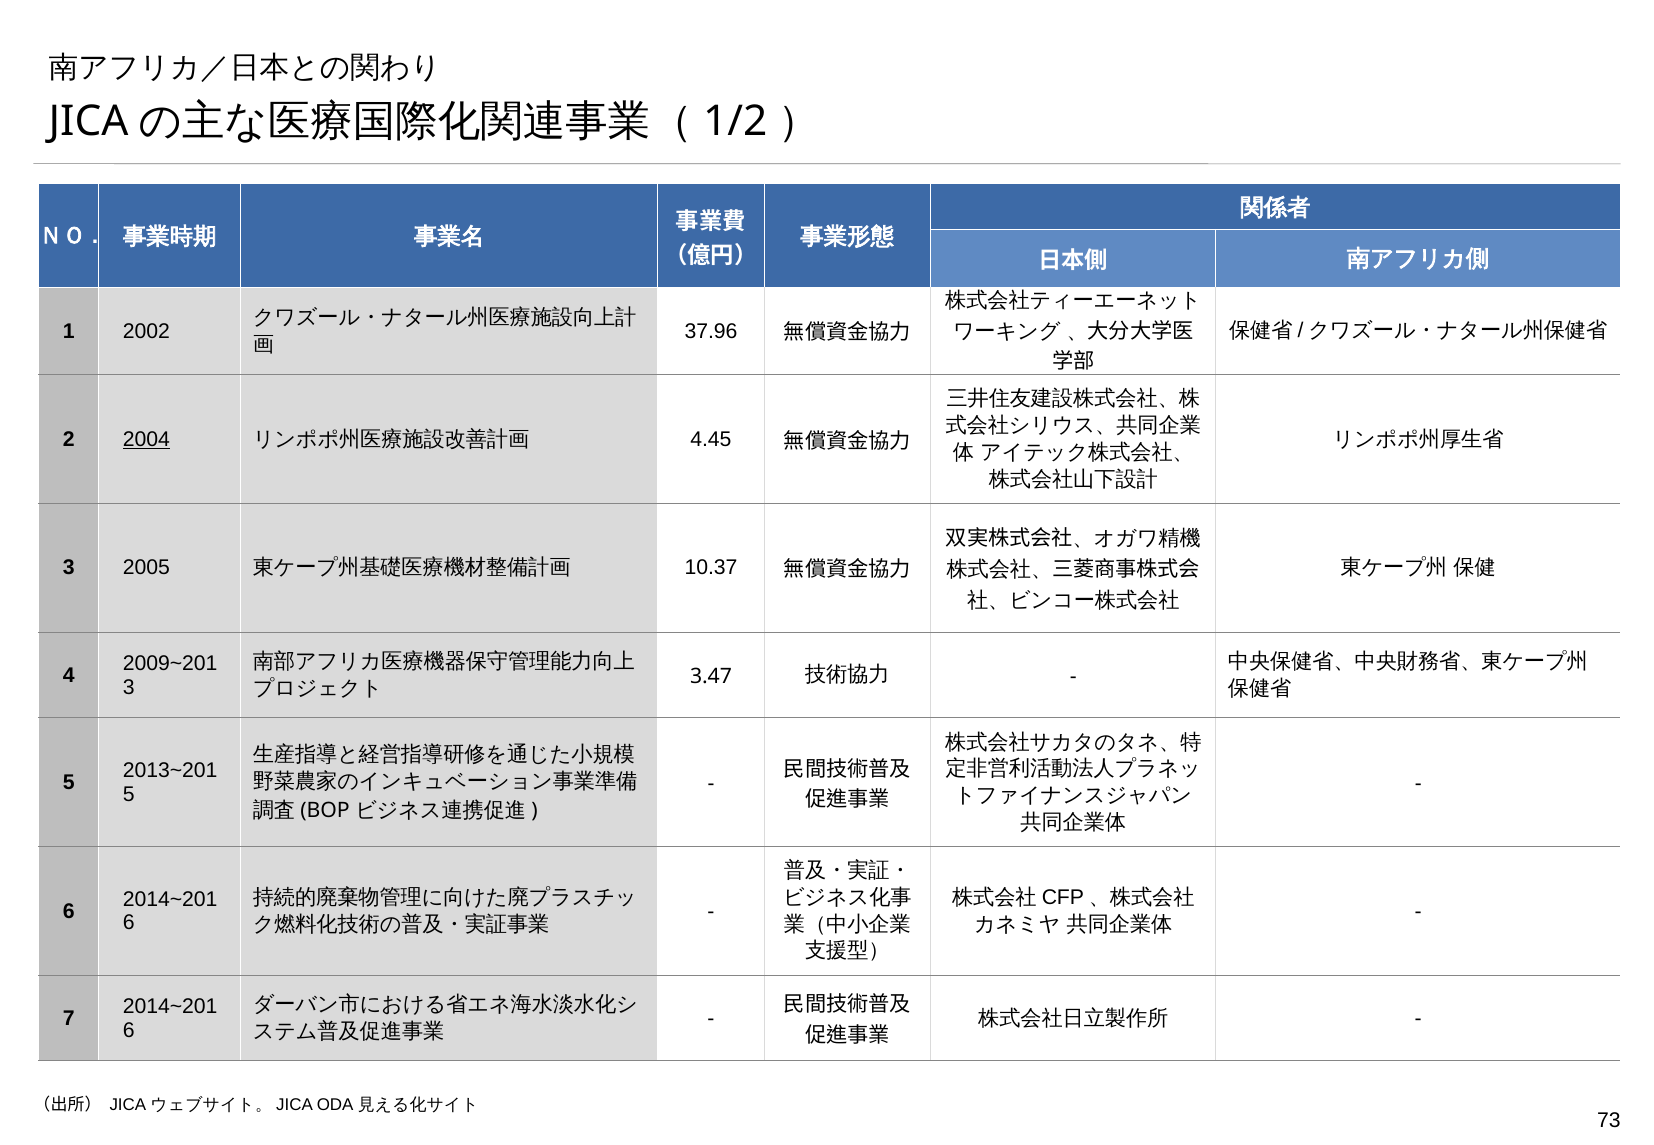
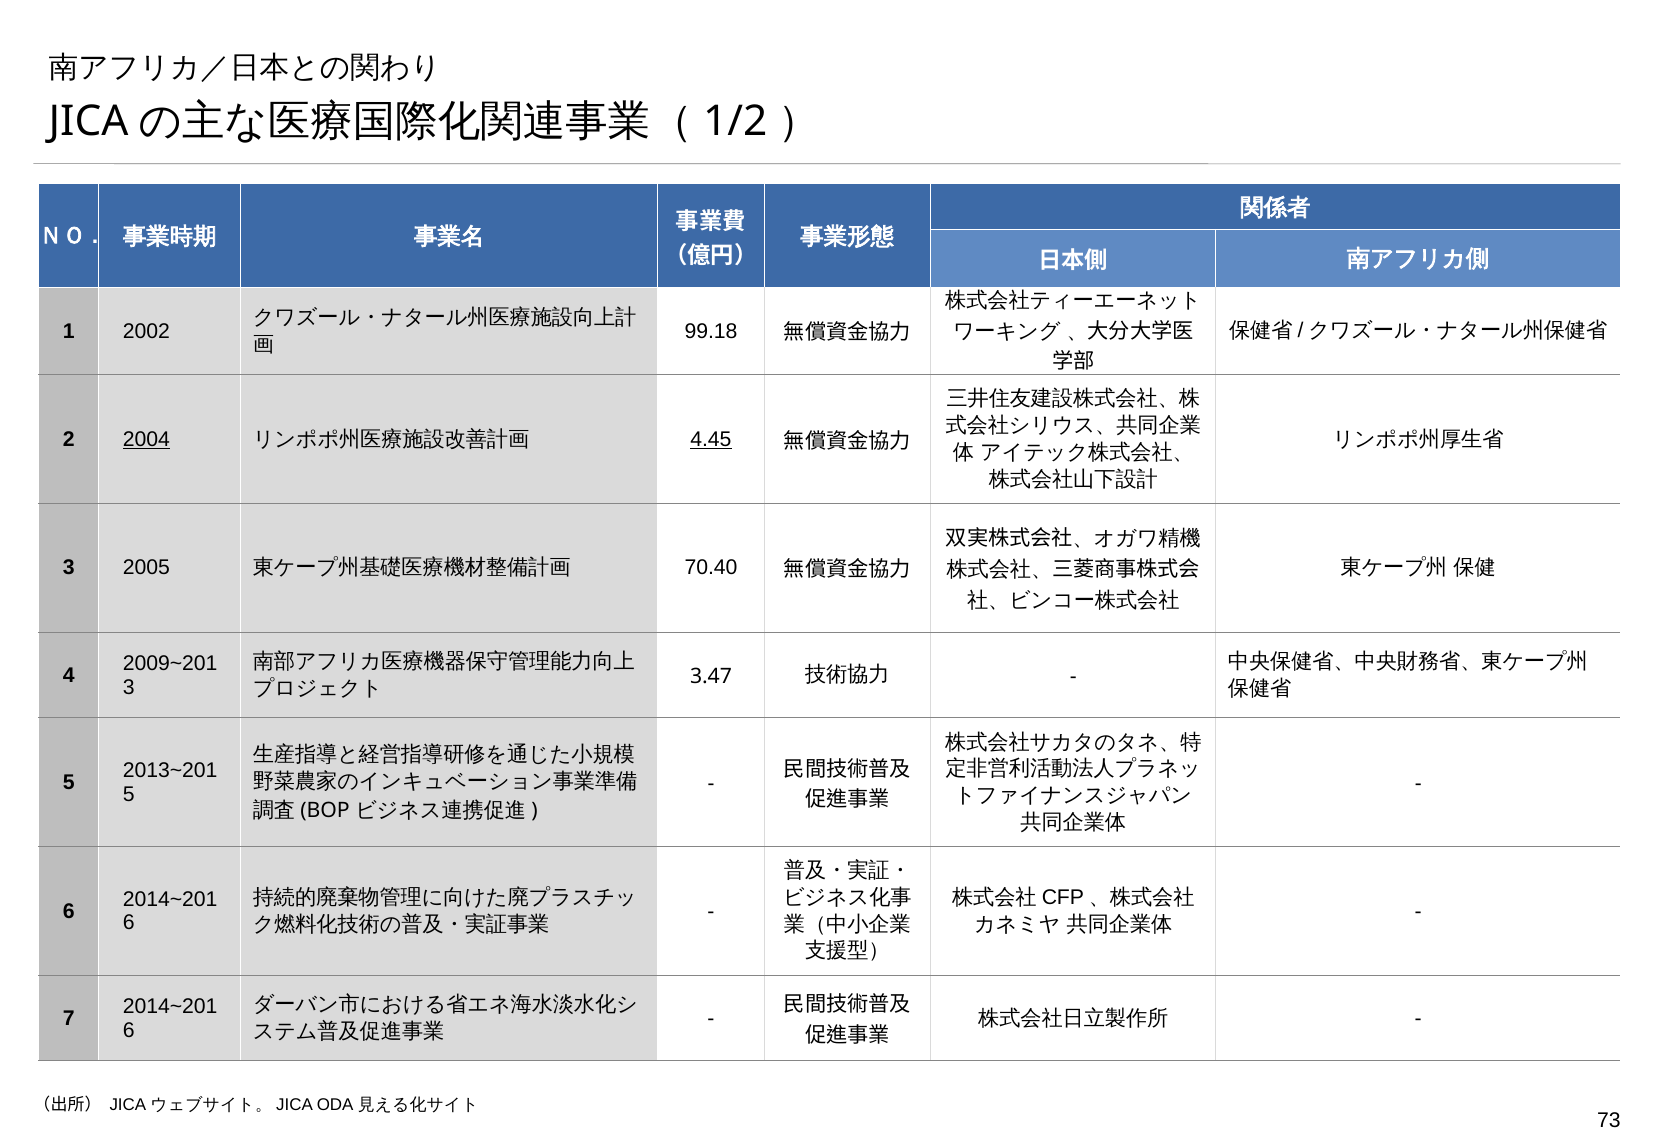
37.96: 37.96 -> 99.18
4.45 underline: none -> present
10.37: 10.37 -> 70.40
